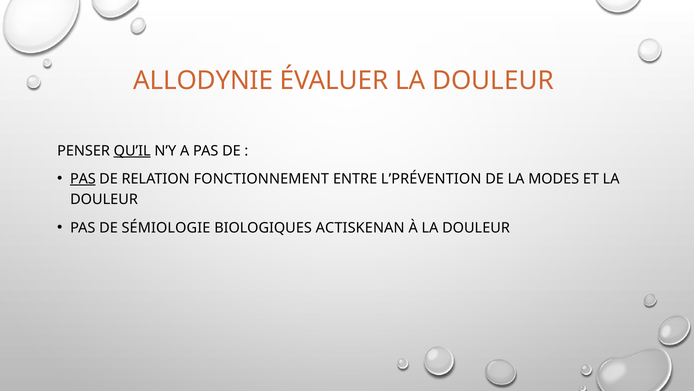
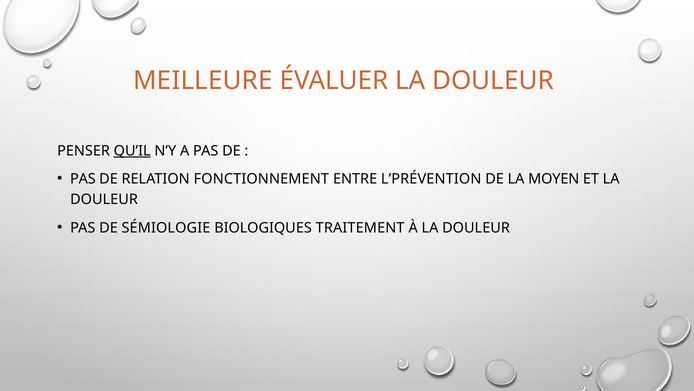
ALLODYNIE: ALLODYNIE -> MEILLEURE
PAS at (83, 179) underline: present -> none
MODES: MODES -> MOYEN
ACTISKENAN: ACTISKENAN -> TRAITEMENT
